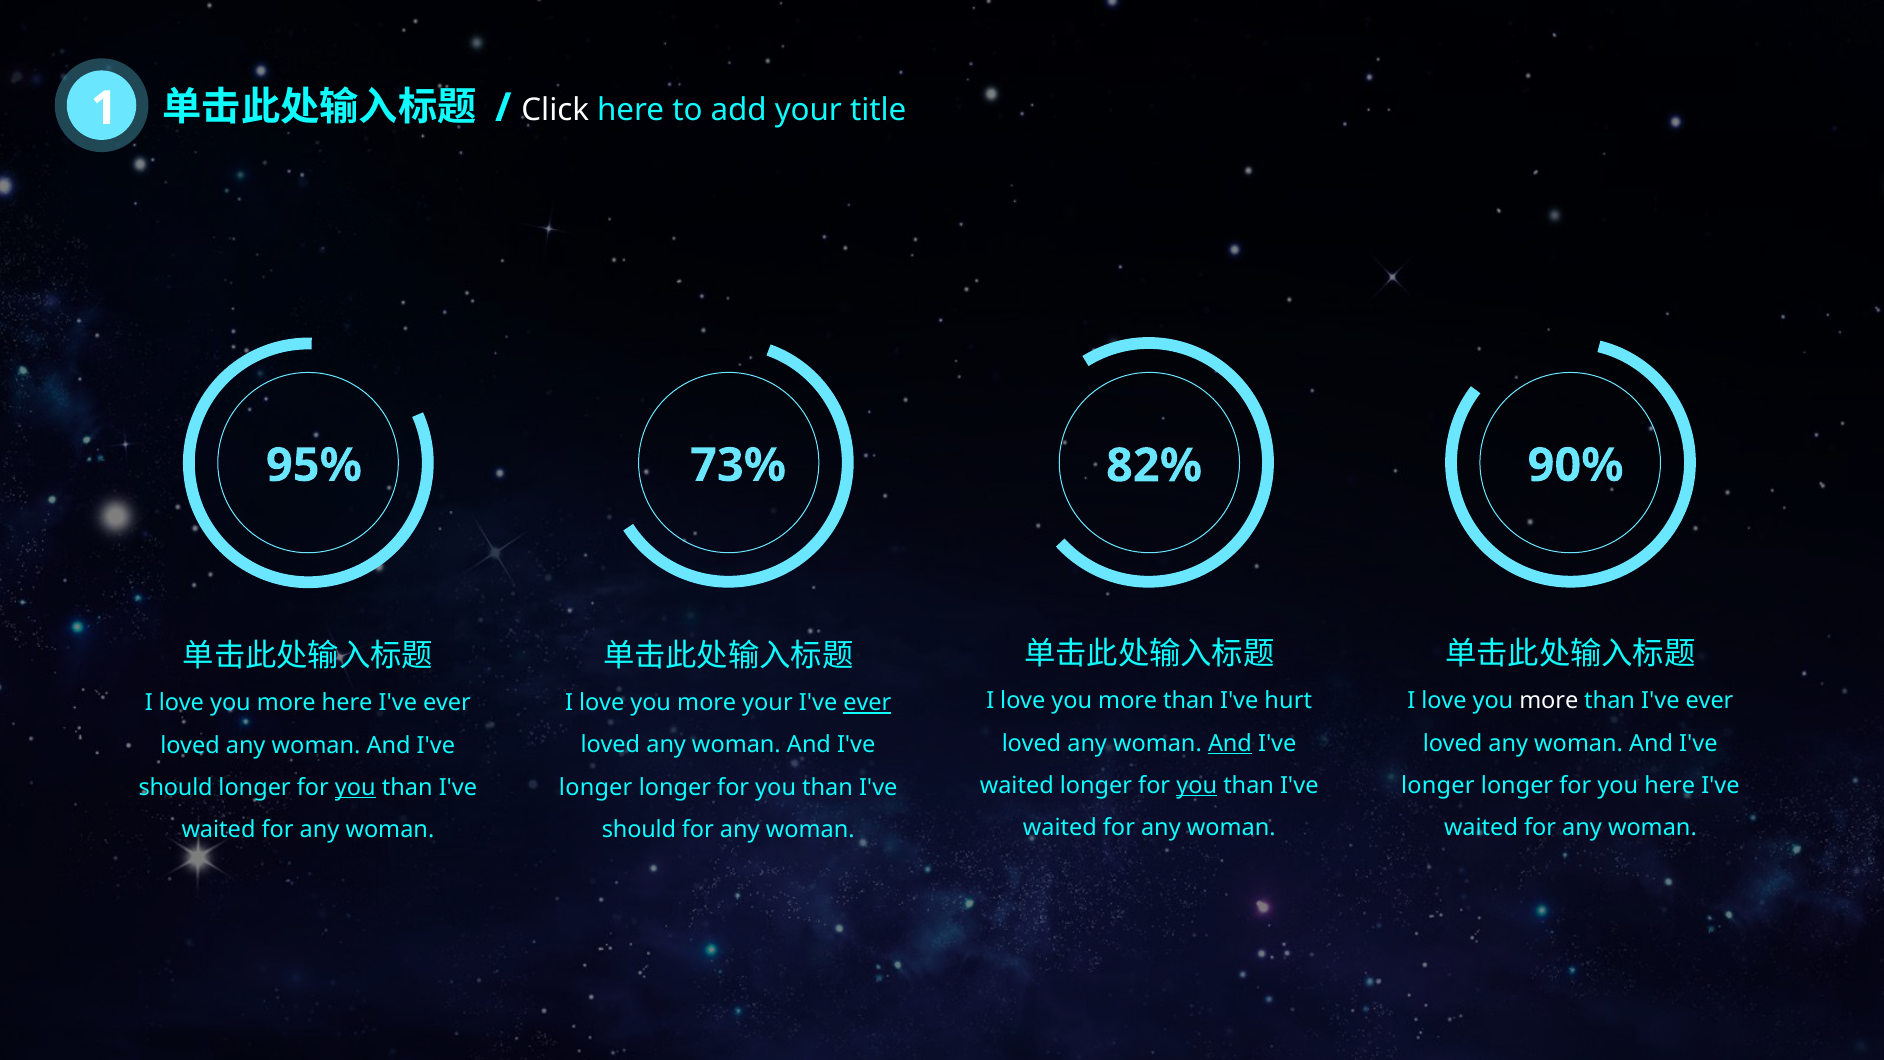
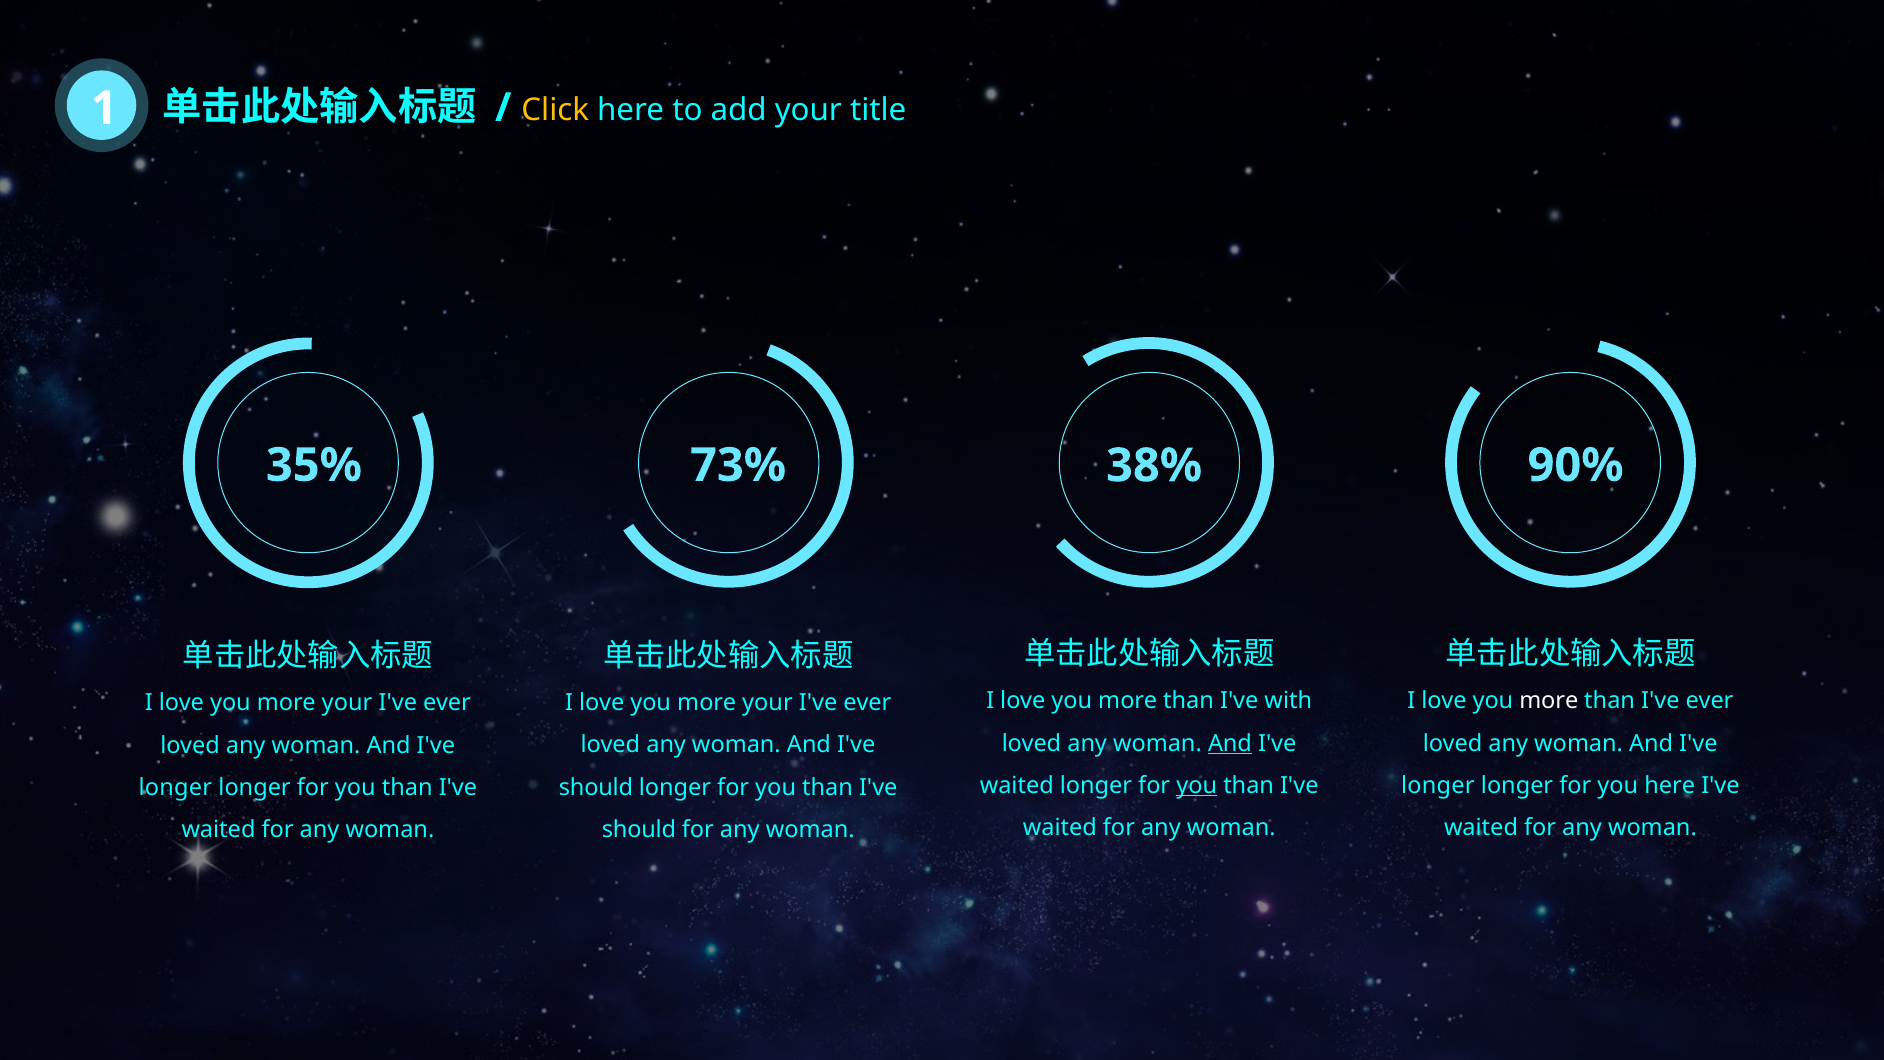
Click colour: white -> yellow
95%: 95% -> 35%
82%: 82% -> 38%
hurt: hurt -> with
ever at (867, 703) underline: present -> none
here at (347, 703): here -> your
longer at (596, 787): longer -> should
should at (176, 787): should -> longer
you at (355, 787) underline: present -> none
